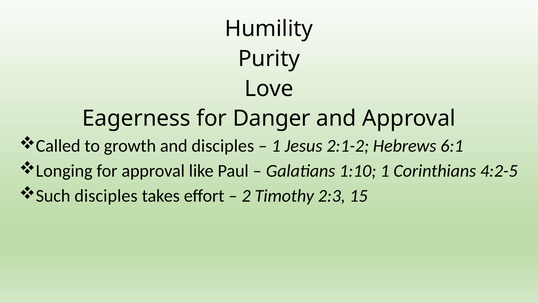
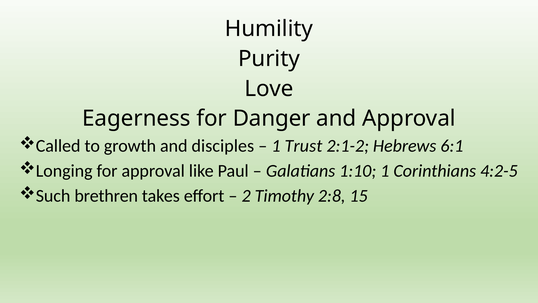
Jesus: Jesus -> Trust
Such disciples: disciples -> brethren
2:3: 2:3 -> 2:8
